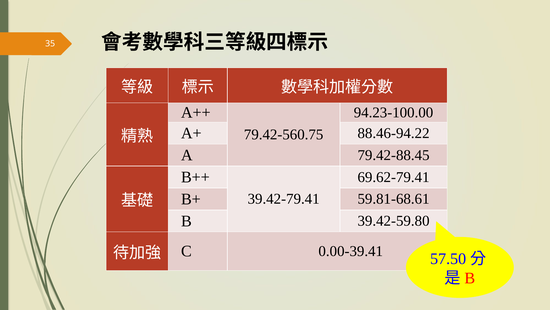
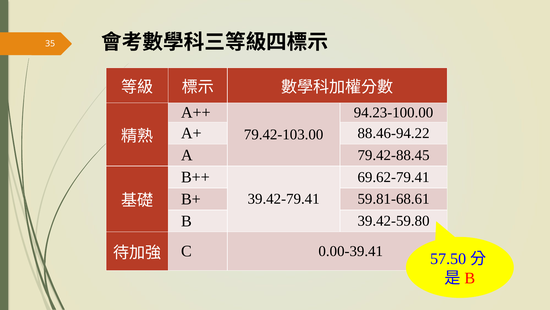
79.42-560.75: 79.42-560.75 -> 79.42-103.00
